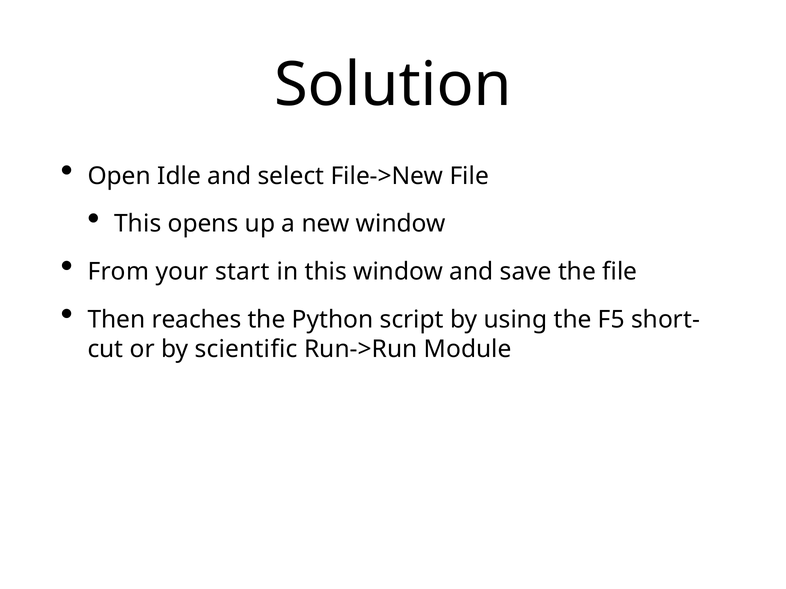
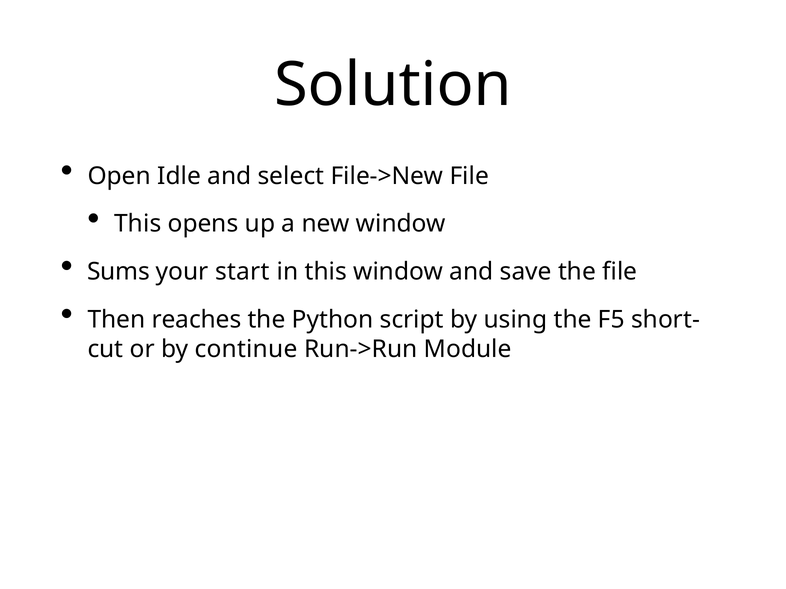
From: From -> Sums
scientific: scientific -> continue
